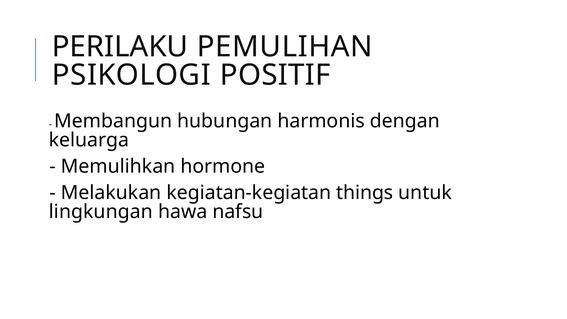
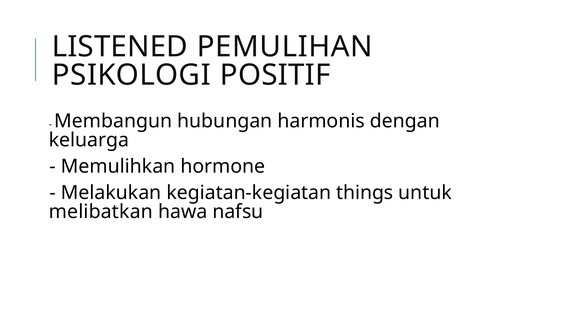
PERILAKU: PERILAKU -> LISTENED
lingkungan: lingkungan -> melibatkan
